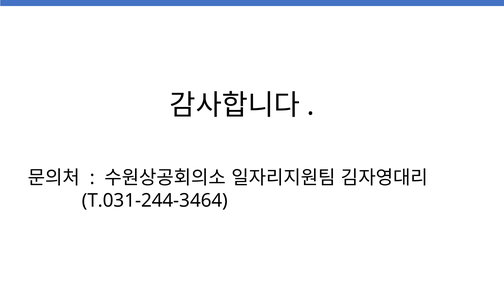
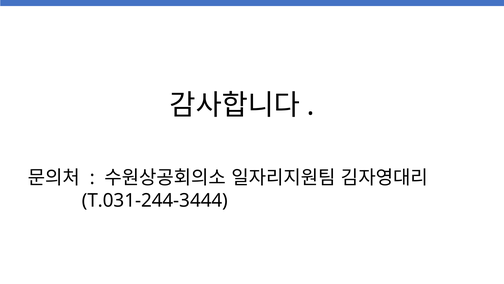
T.031-244-3464: T.031-244-3464 -> T.031-244-3444
